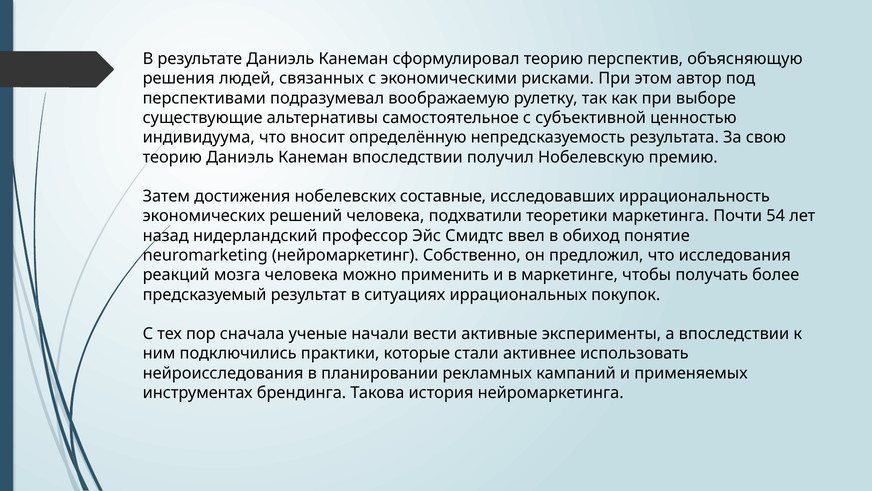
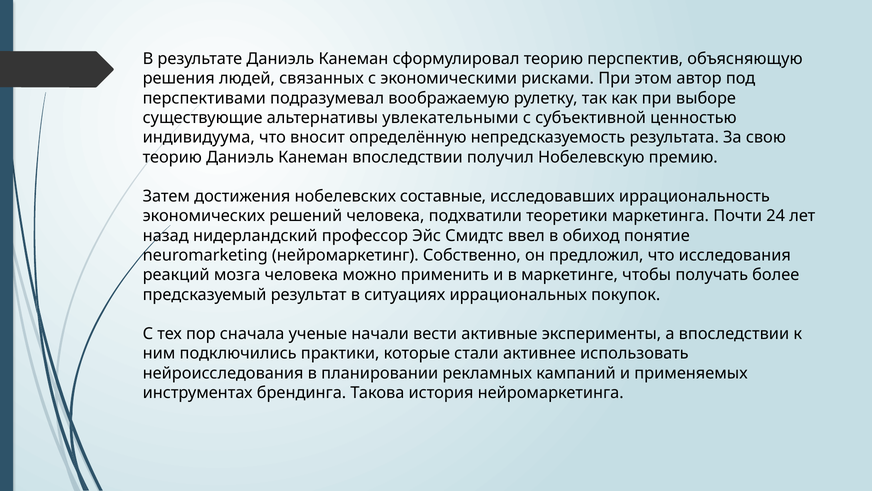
самостоятельное: самостоятельное -> увлекательными
54: 54 -> 24
